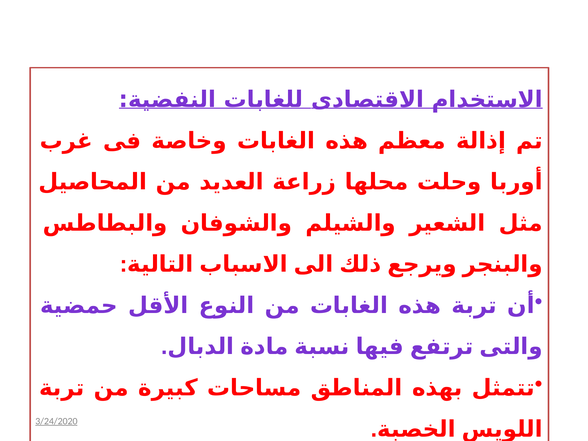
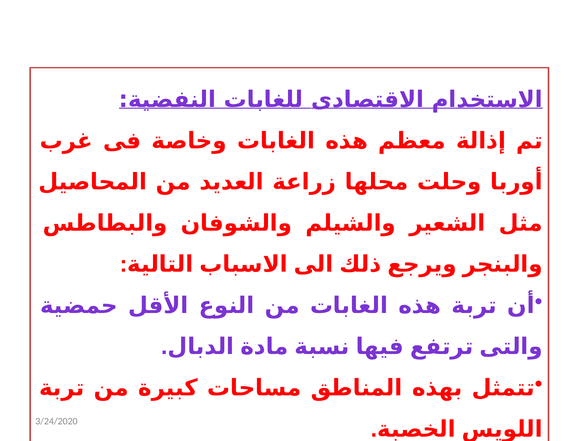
3/24/2020 underline: present -> none
